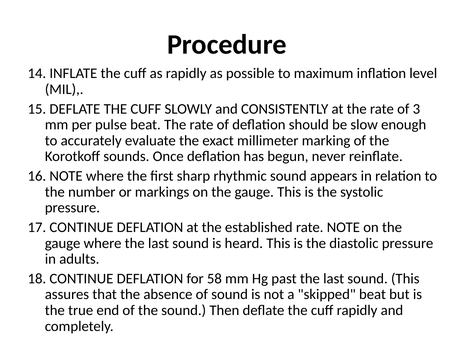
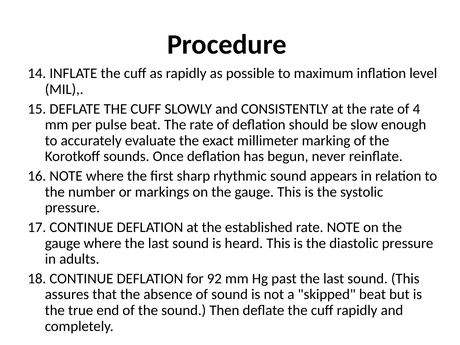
3: 3 -> 4
58: 58 -> 92
